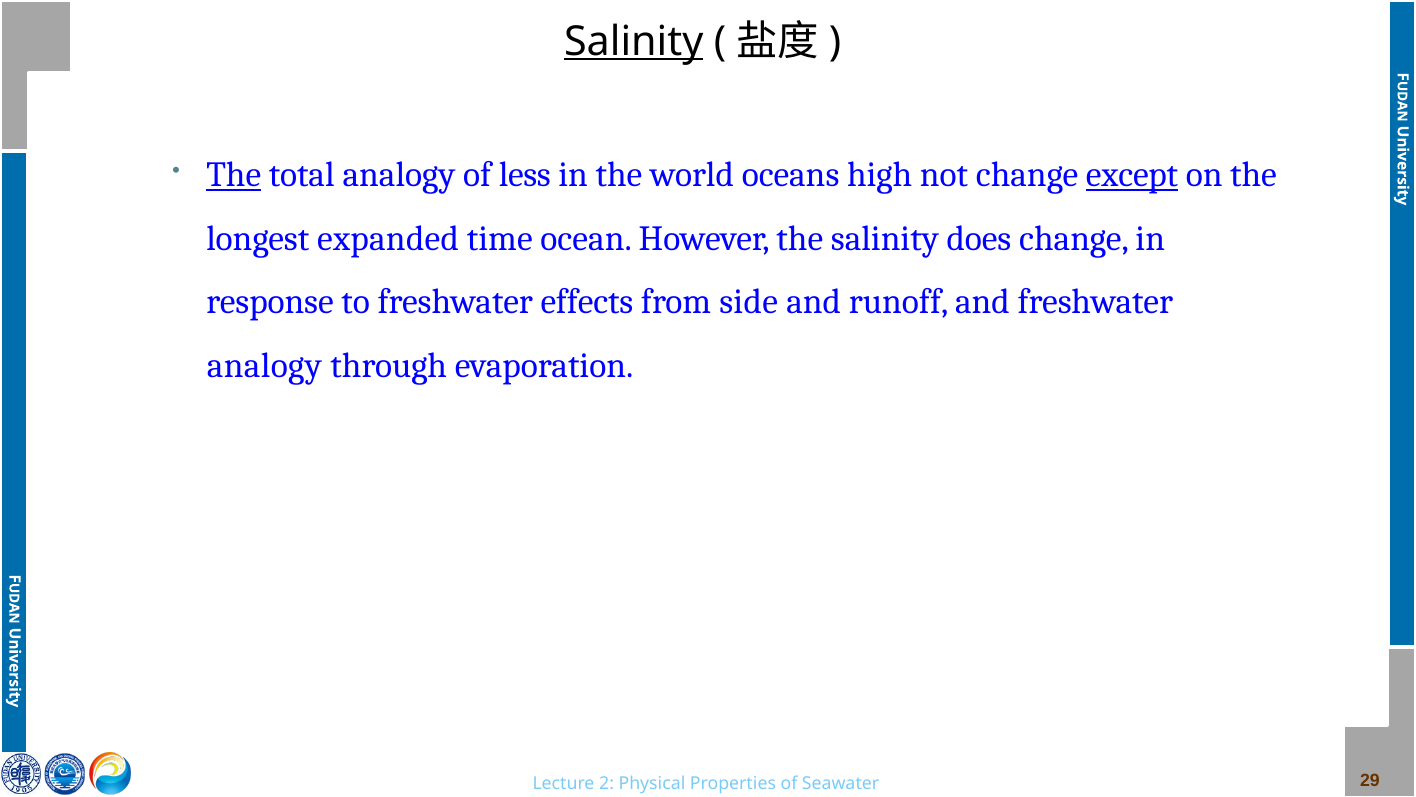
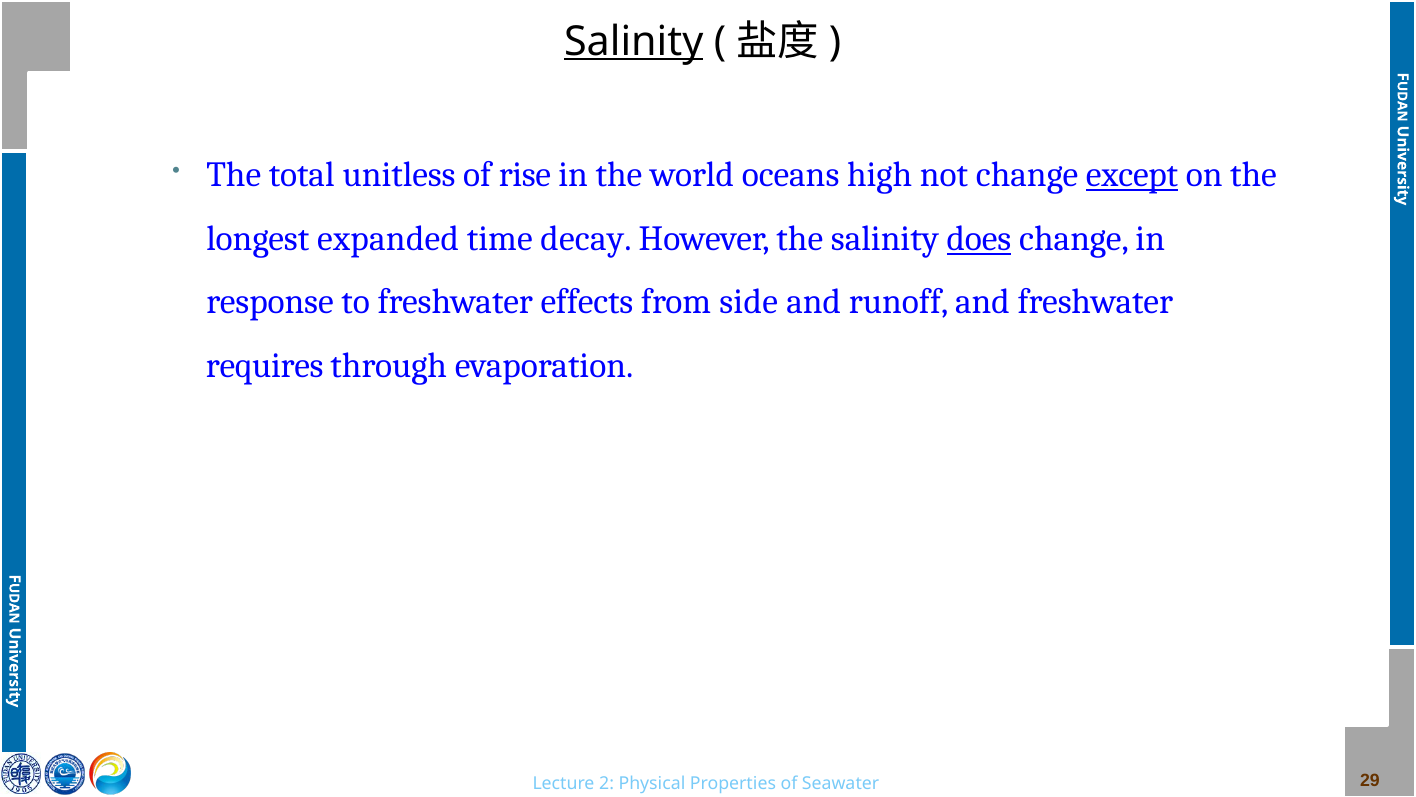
The at (234, 175) underline: present -> none
total analogy: analogy -> unitless
less: less -> rise
ocean: ocean -> decay
does underline: none -> present
analogy at (264, 366): analogy -> requires
